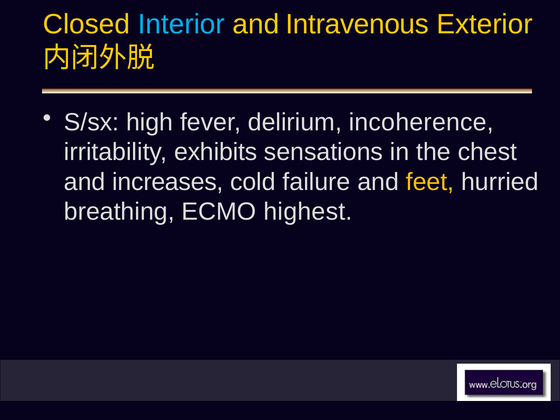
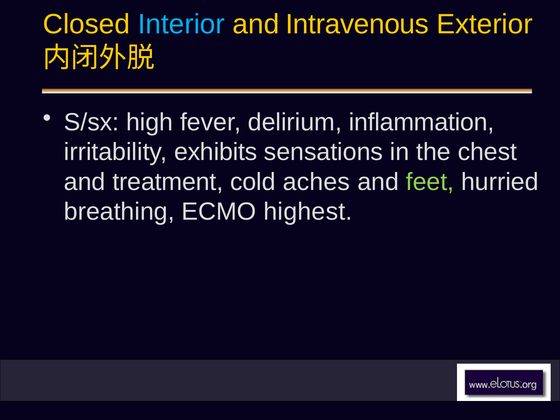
incoherence: incoherence -> inflammation
increases: increases -> treatment
failure: failure -> aches
feet colour: yellow -> light green
